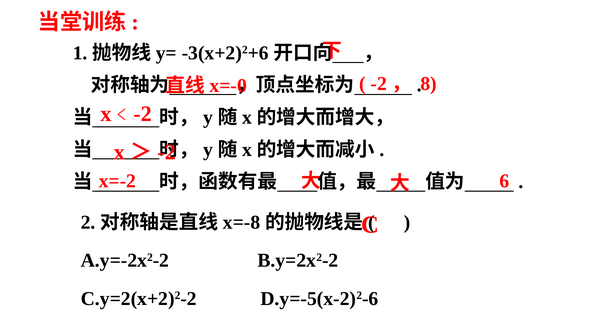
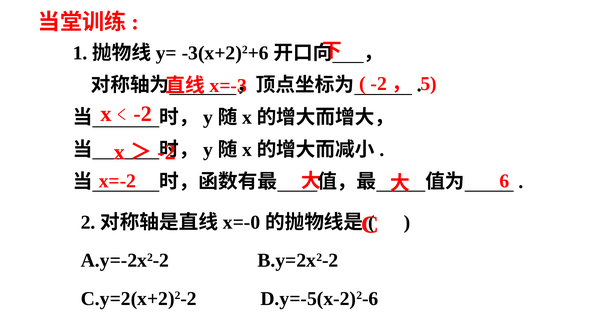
x=-0: x=-0 -> x=-3
8: 8 -> 5
x=-8: x=-8 -> x=-0
